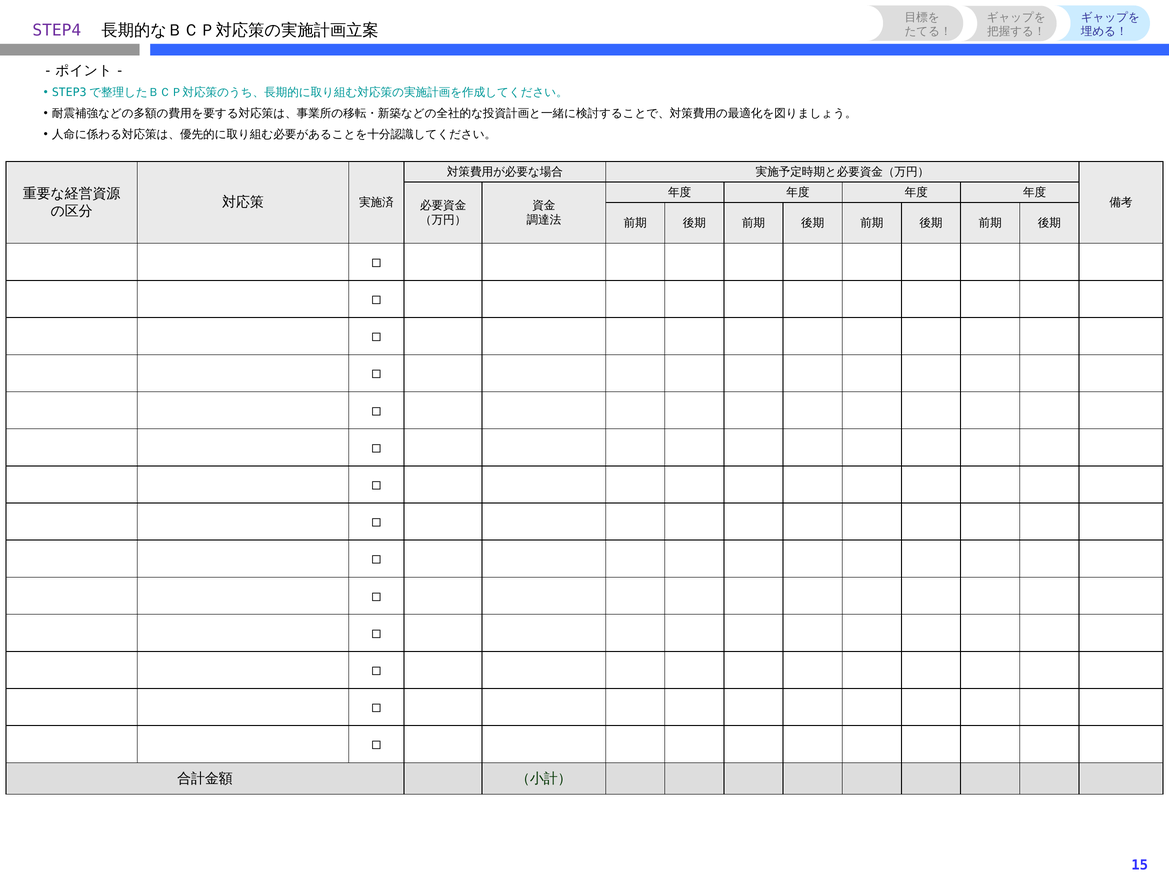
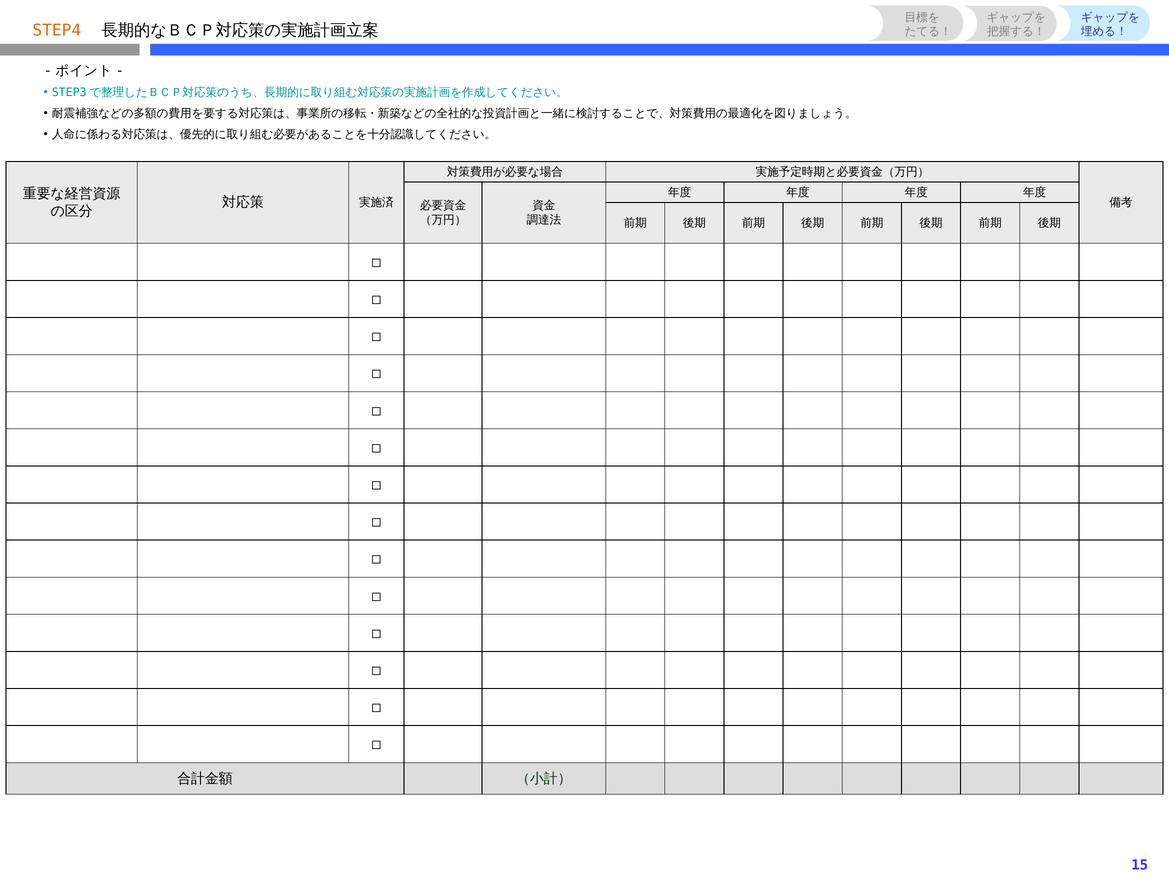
STEP4 colour: purple -> orange
